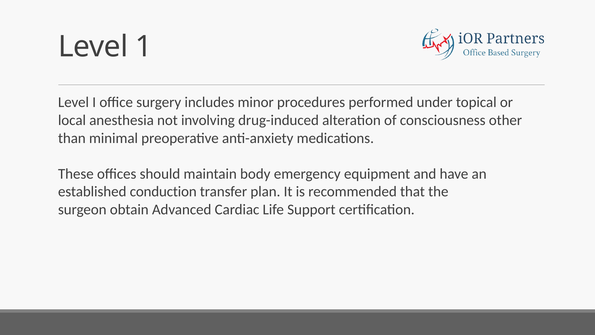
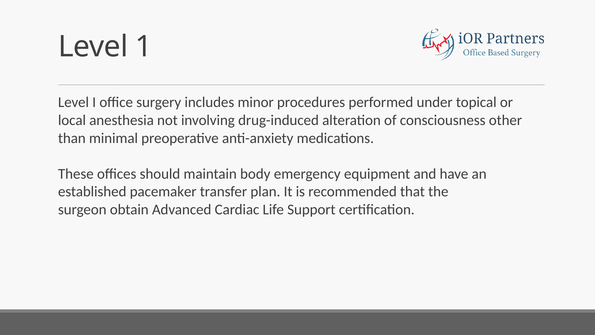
conduction: conduction -> pacemaker
